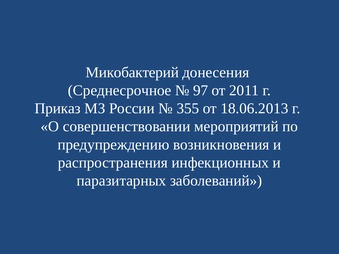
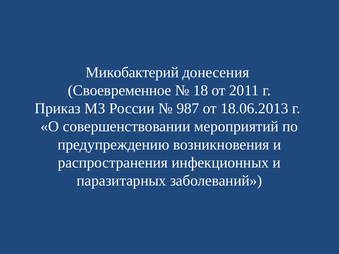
Среднесрочное: Среднесрочное -> Своевременное
97: 97 -> 18
355: 355 -> 987
